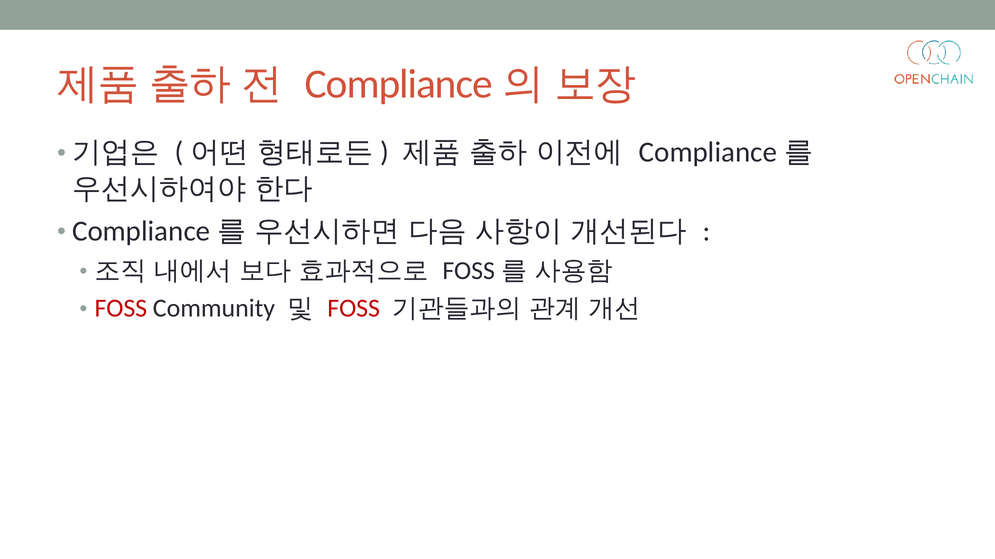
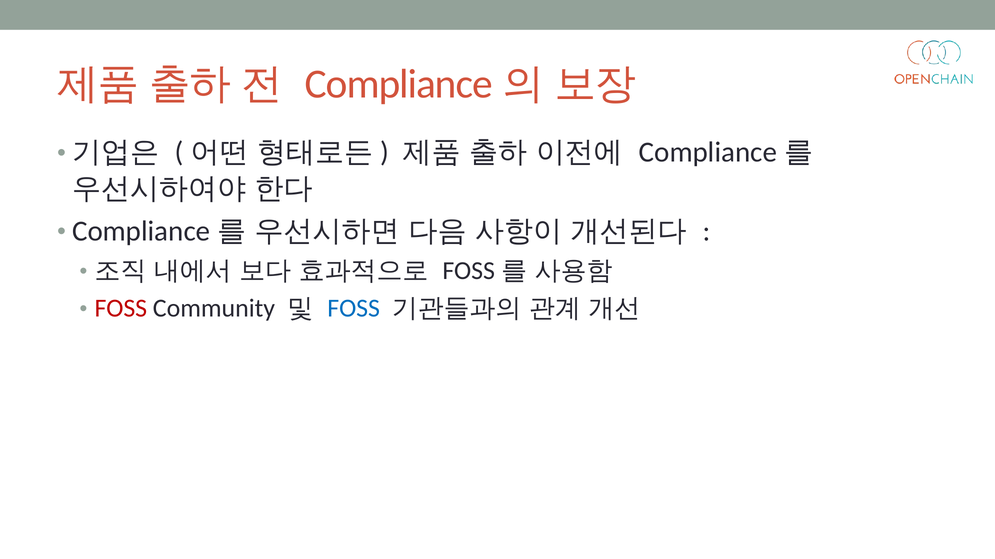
FOSS at (354, 309) colour: red -> blue
